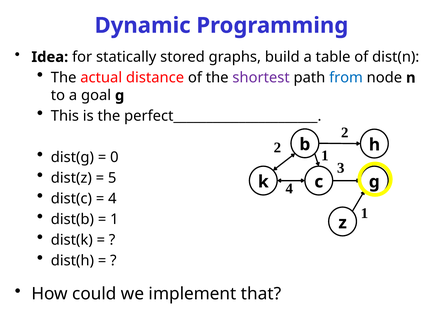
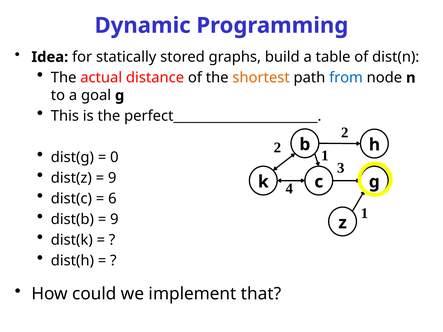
shortest colour: purple -> orange
5 at (112, 178): 5 -> 9
4 at (112, 199): 4 -> 6
1 at (114, 220): 1 -> 9
